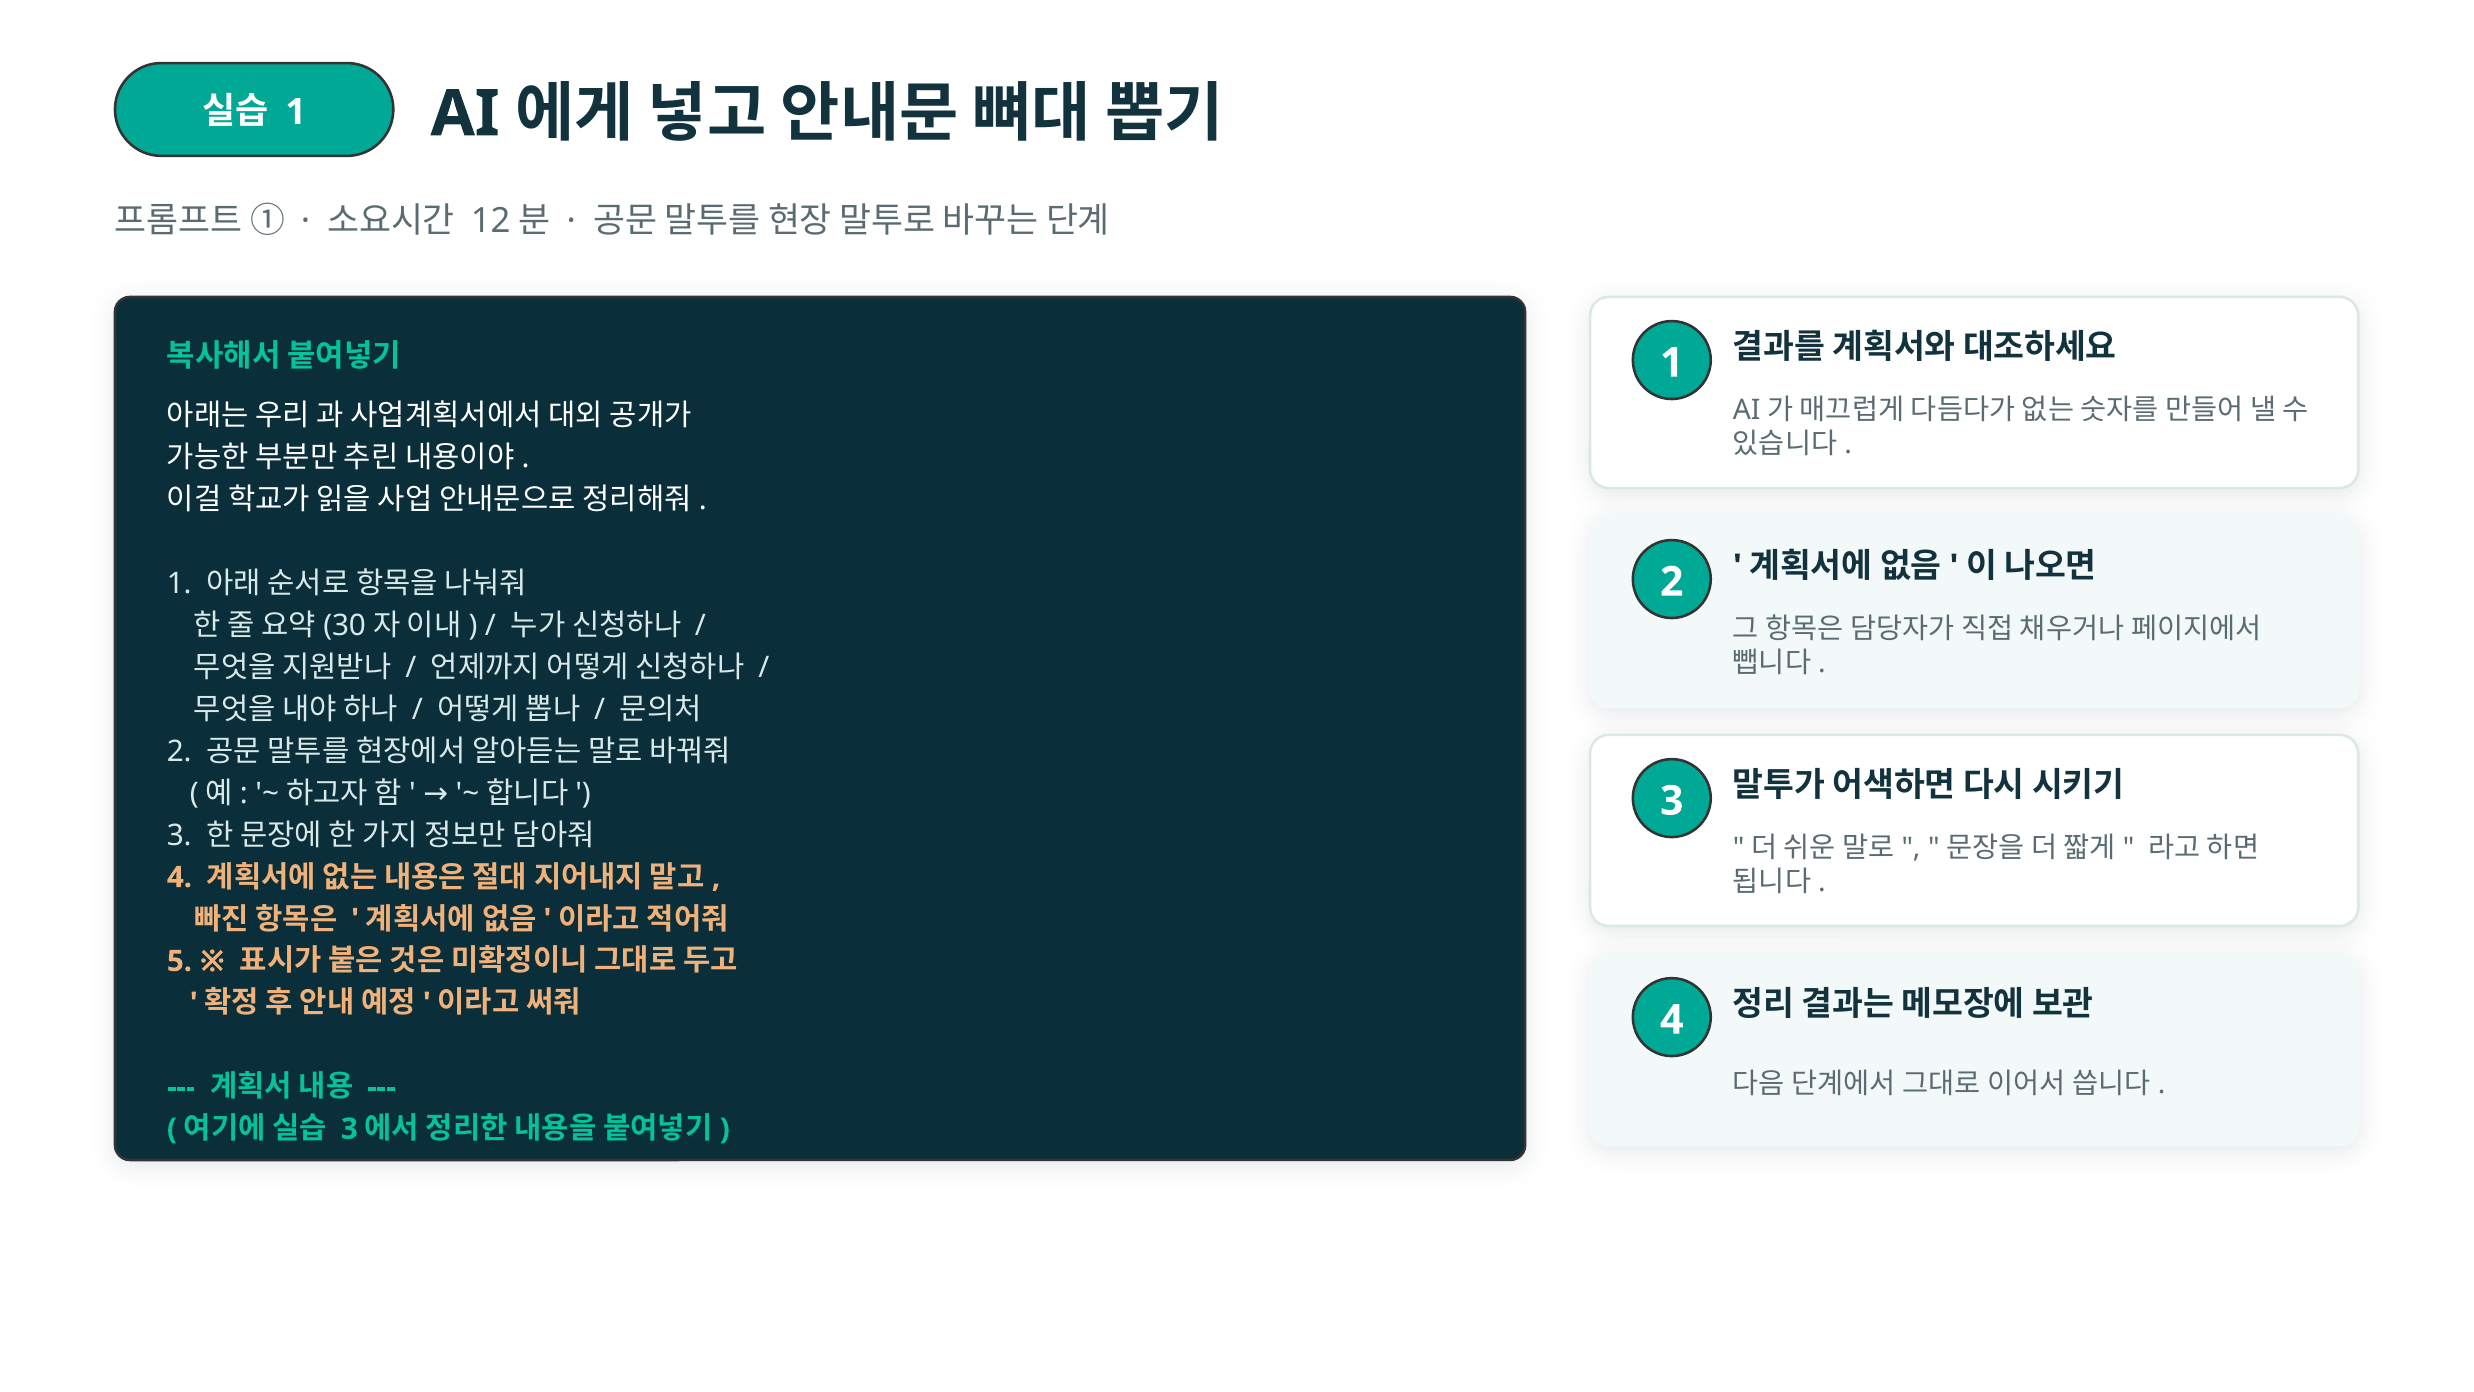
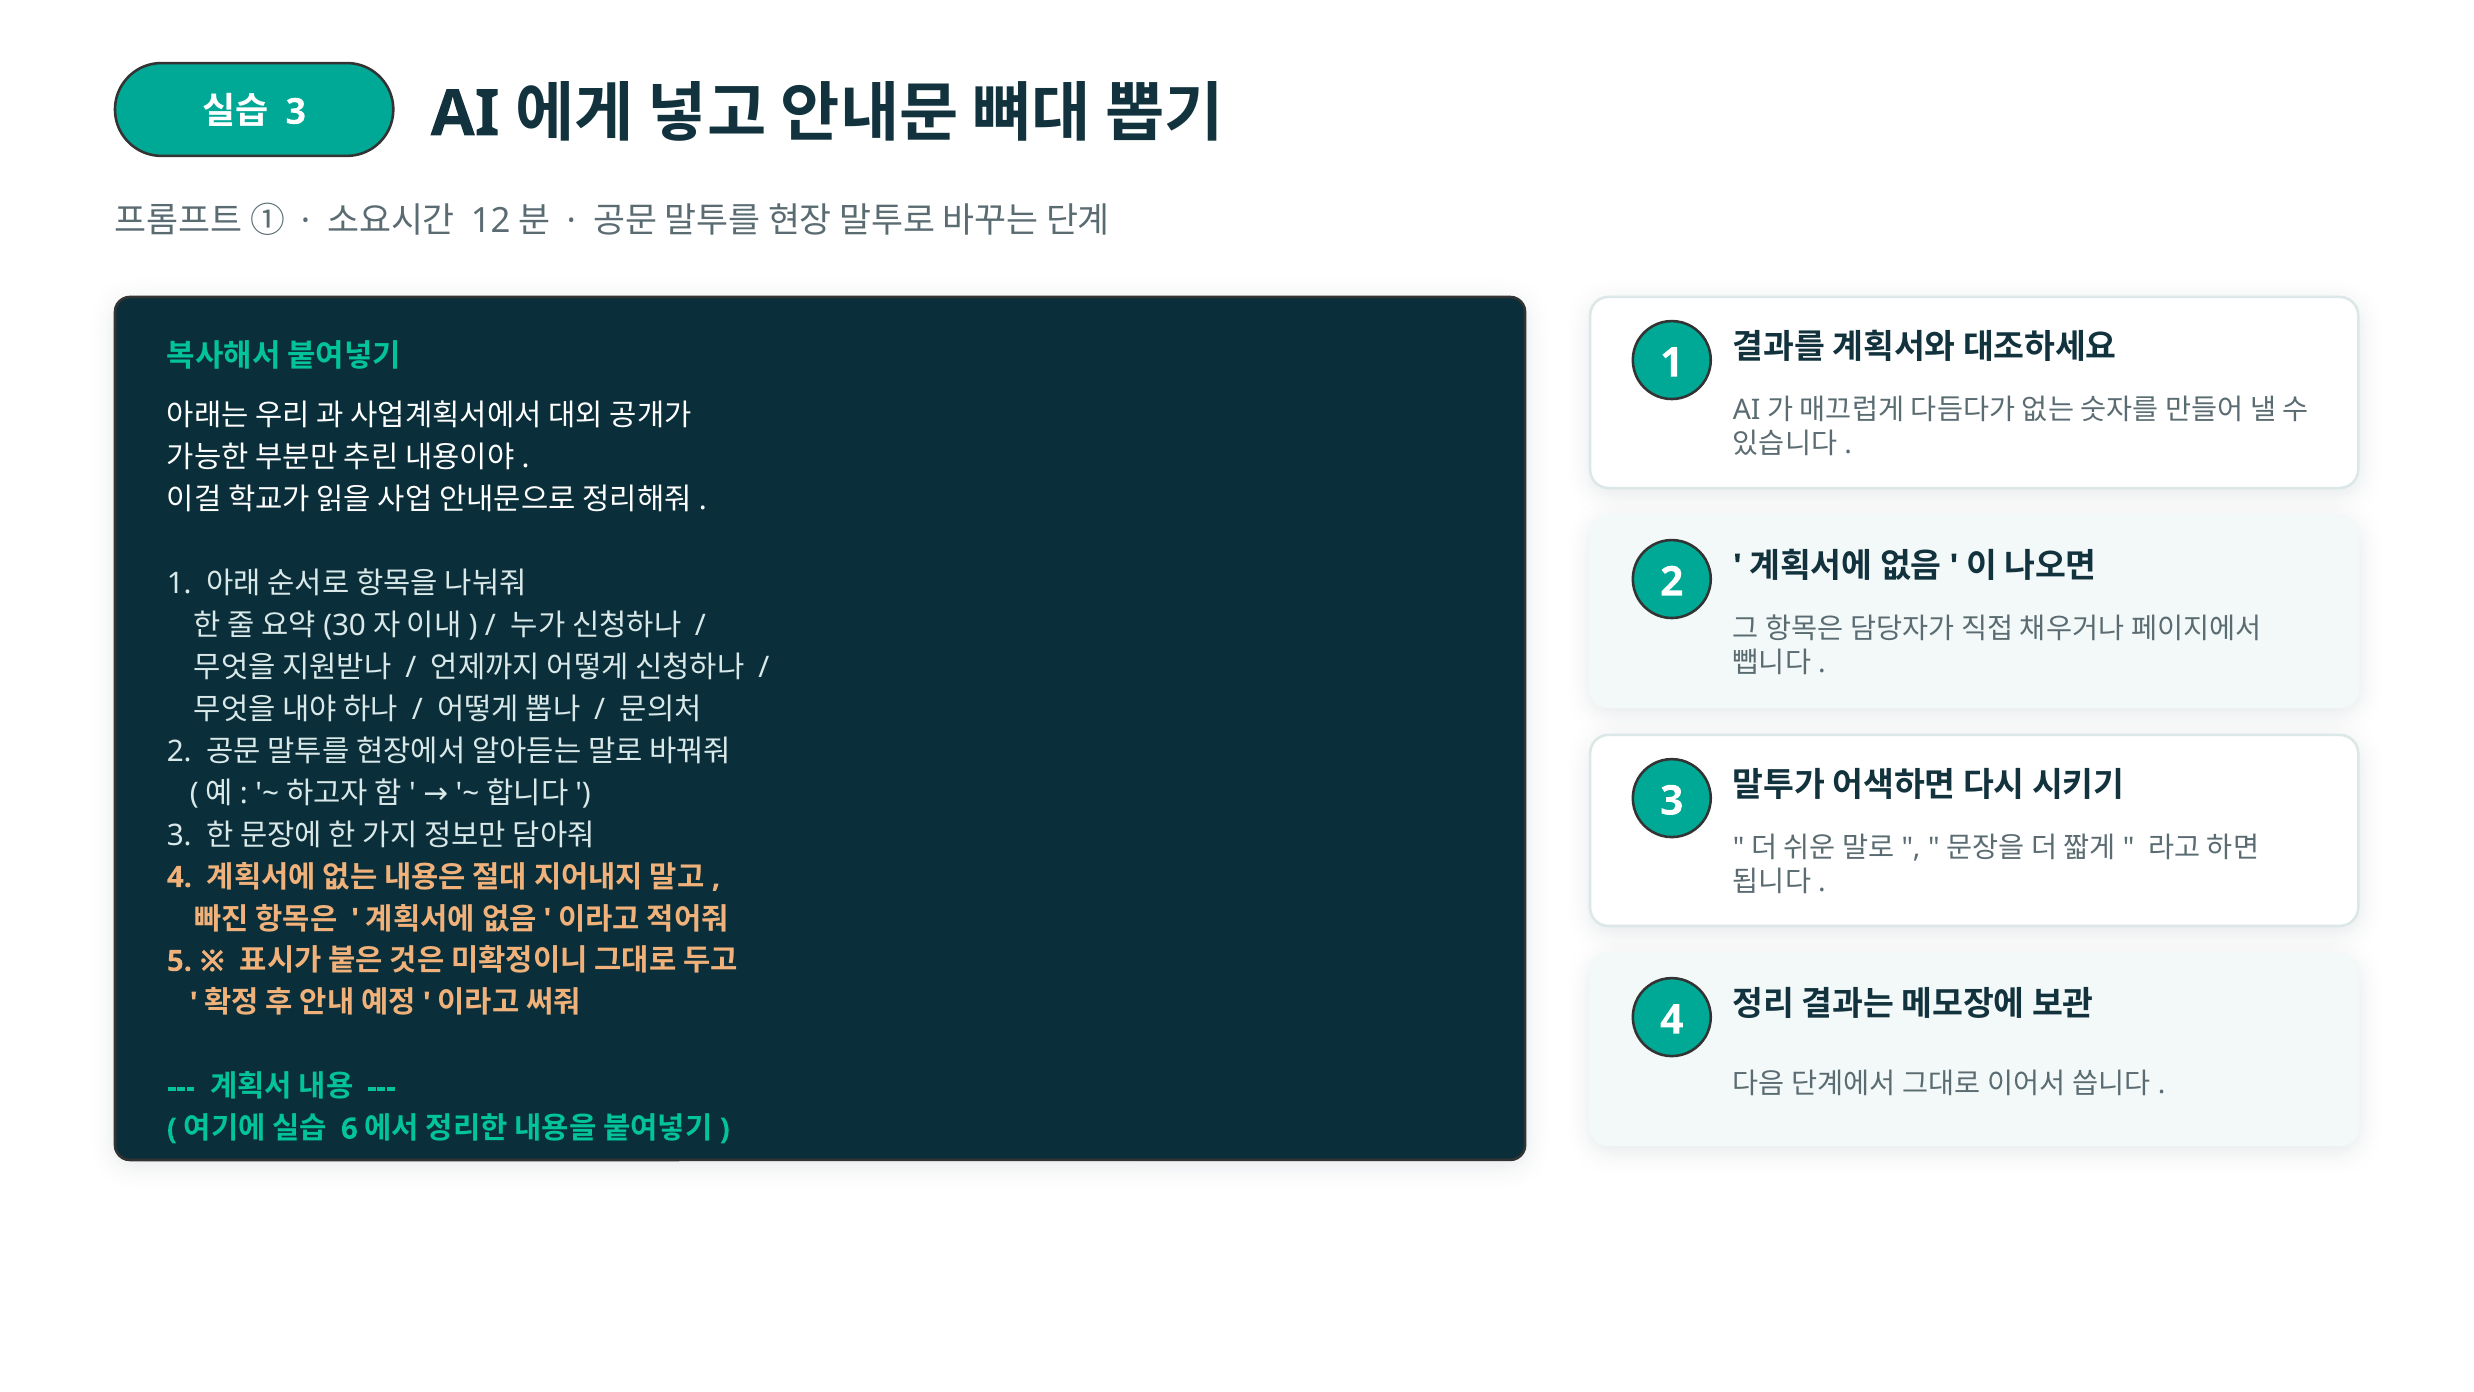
1 at (296, 112): 1 -> 3
3 at (349, 1129): 3 -> 6
